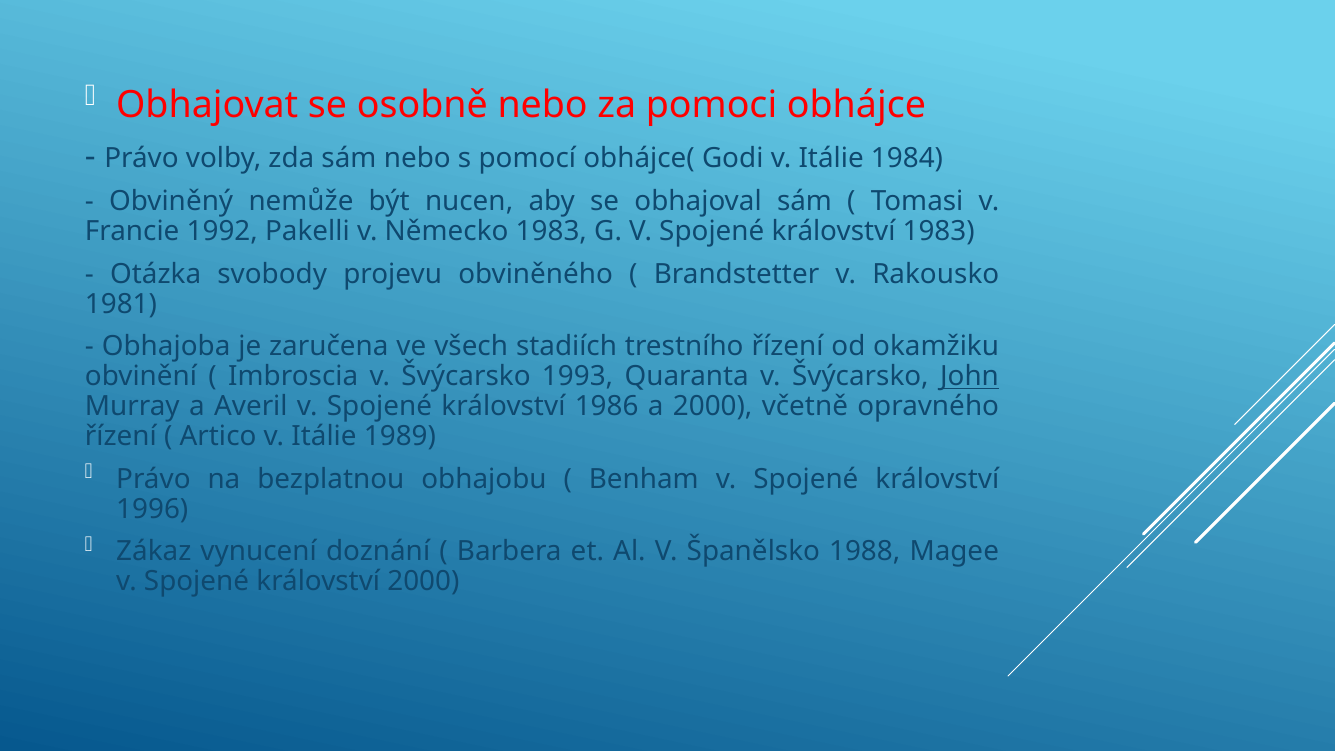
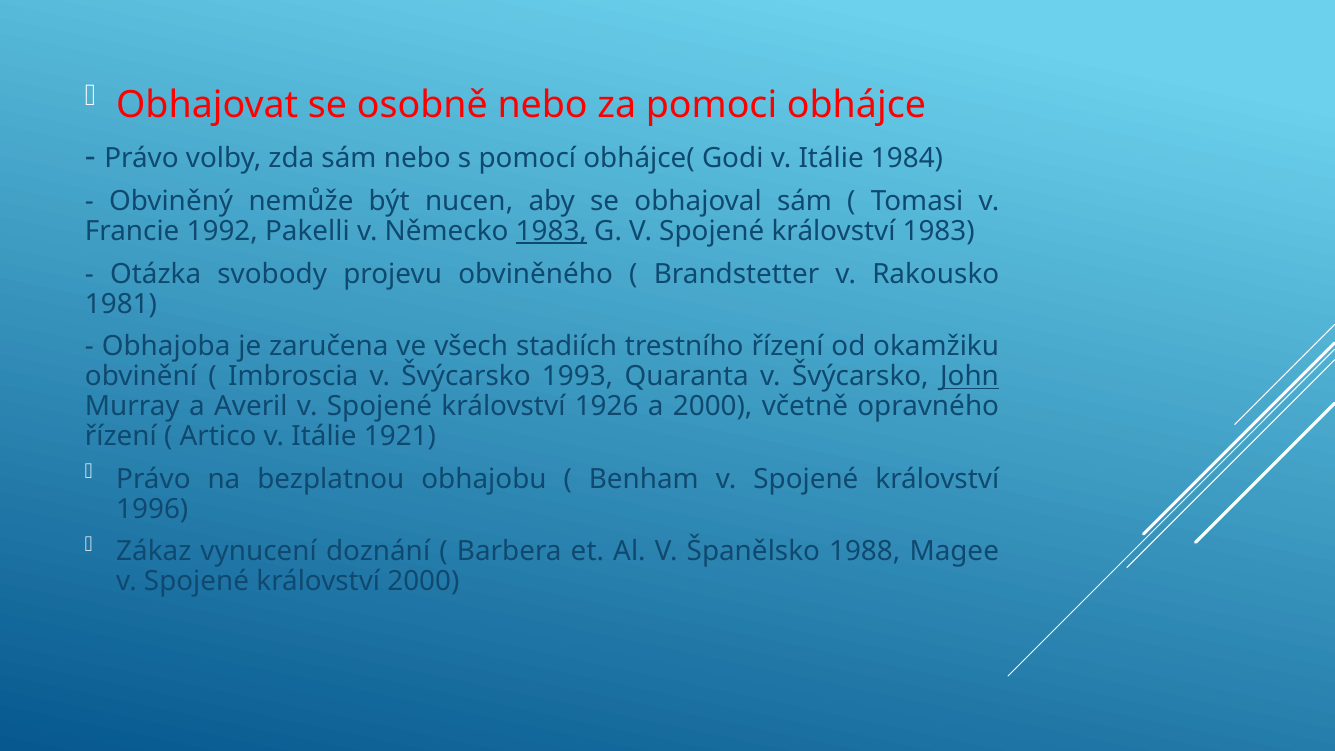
1983 at (551, 231) underline: none -> present
1986: 1986 -> 1926
1989: 1989 -> 1921
